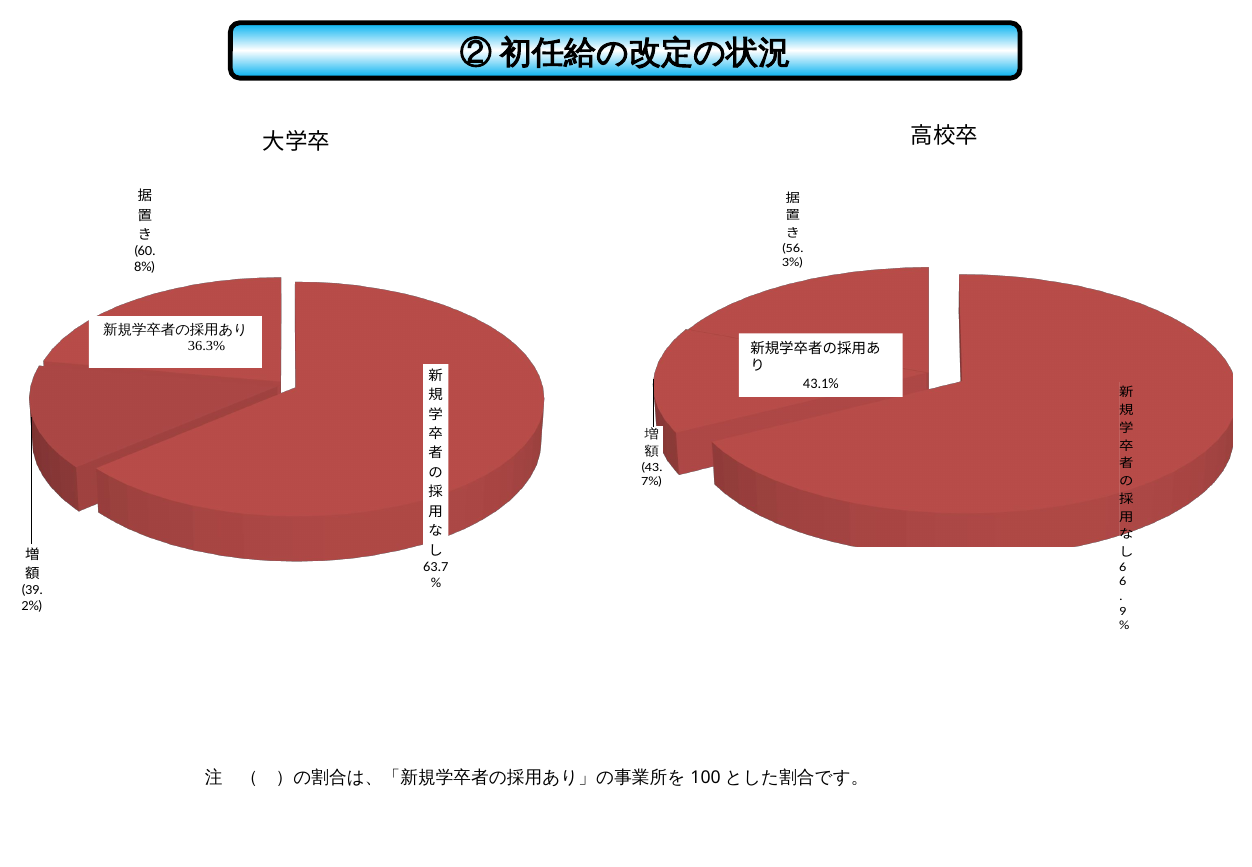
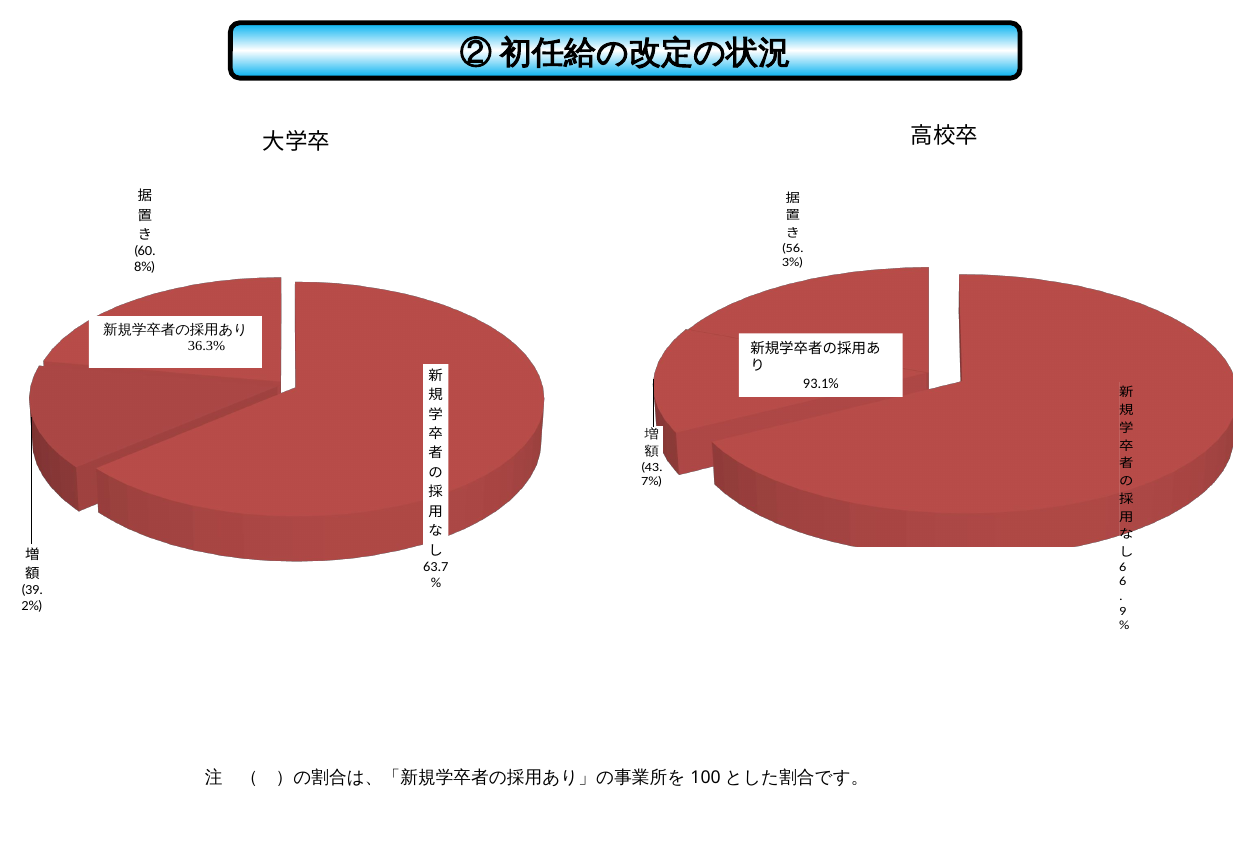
43.1%: 43.1% -> 93.1%
